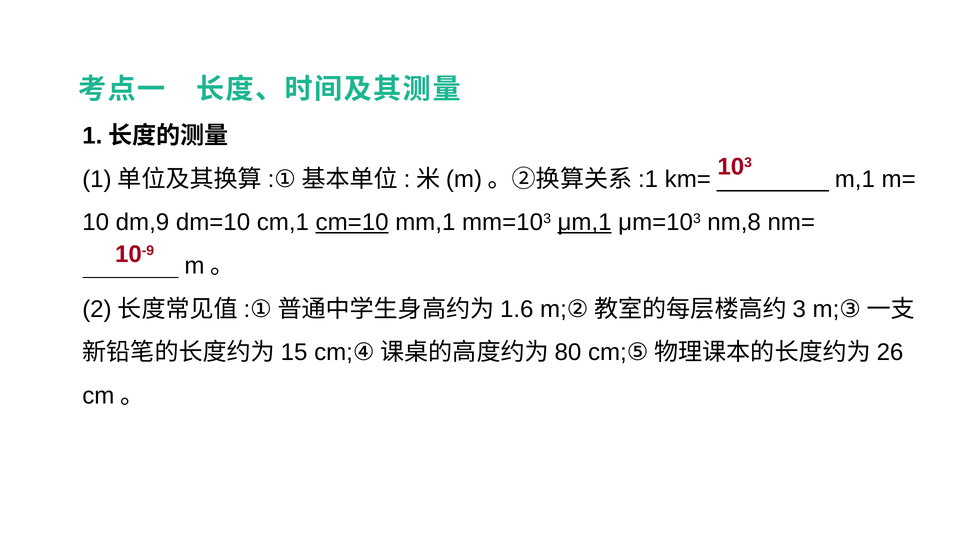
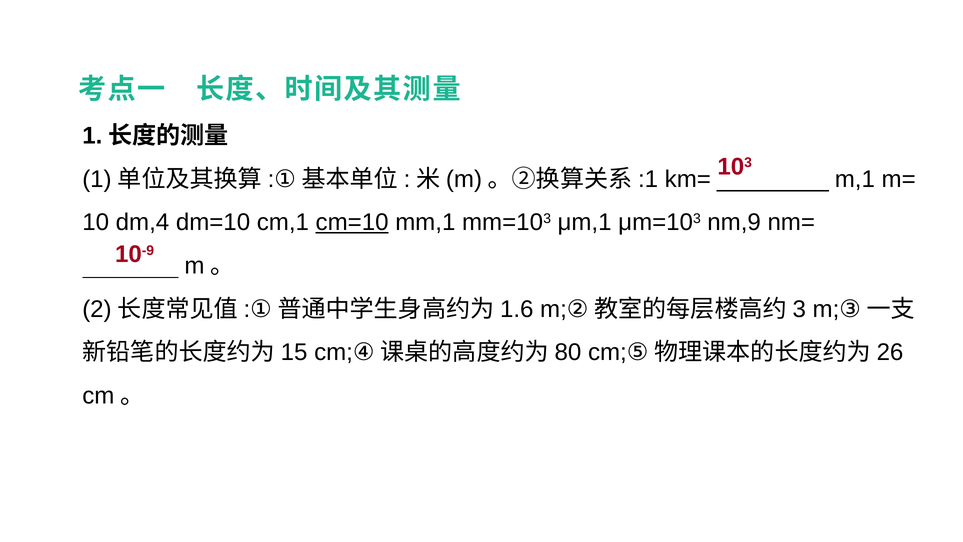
dm,9: dm,9 -> dm,4
μm,1 underline: present -> none
nm,8: nm,8 -> nm,9
